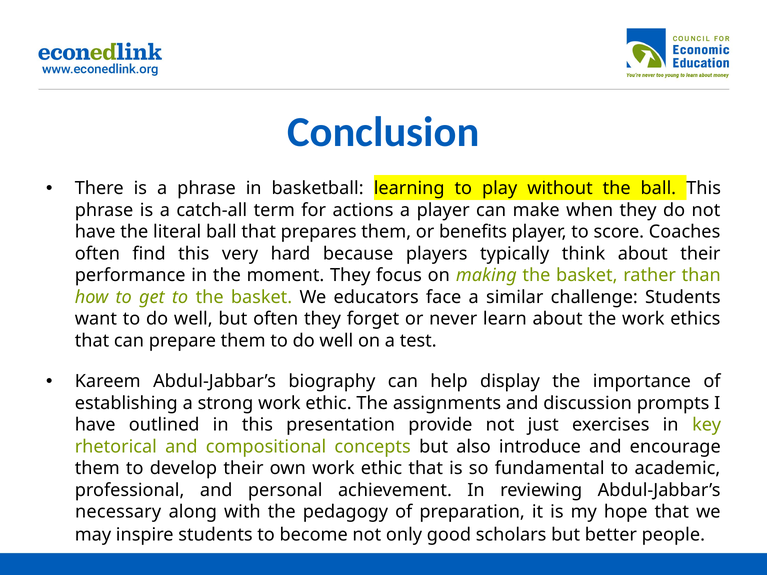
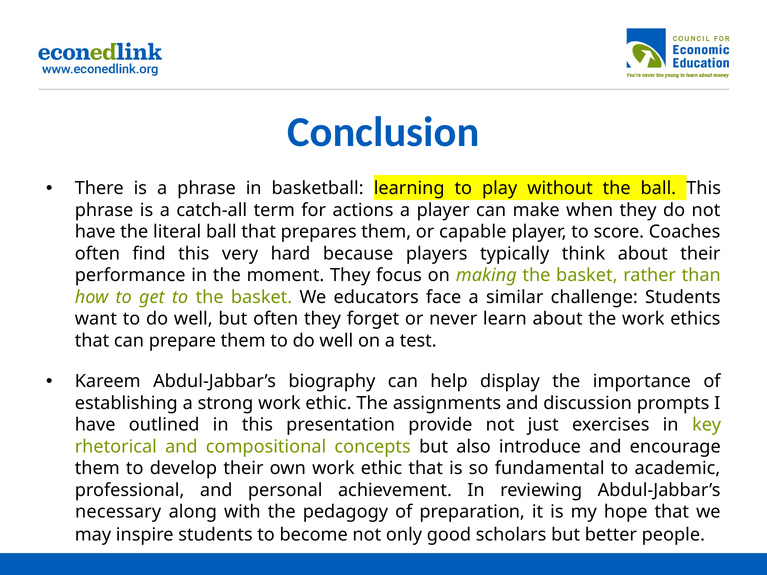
benefits: benefits -> capable
